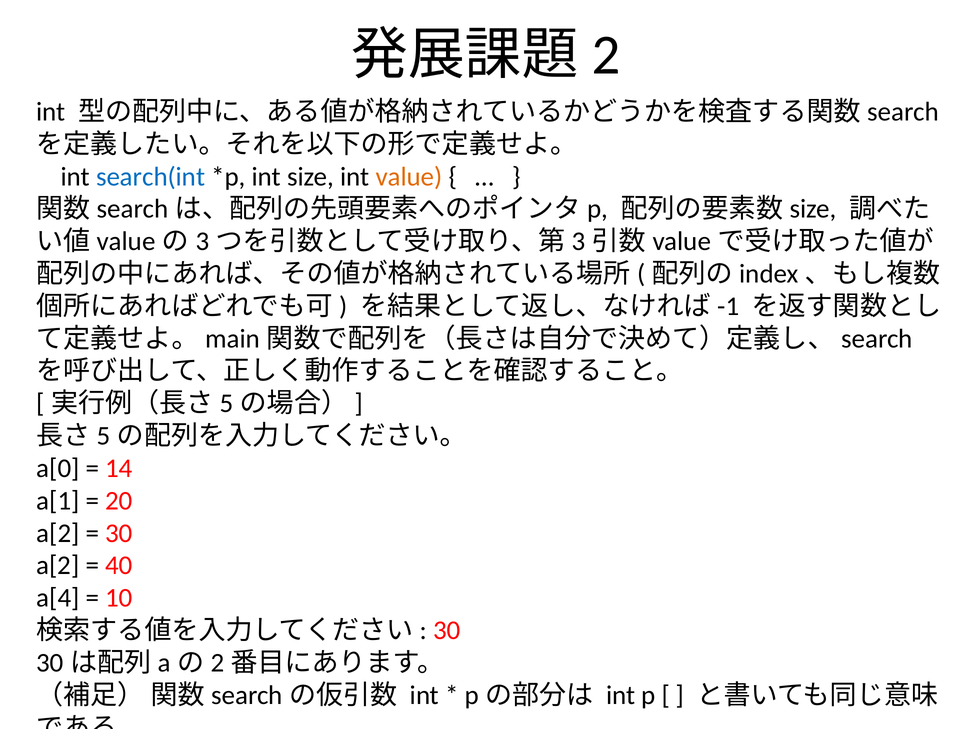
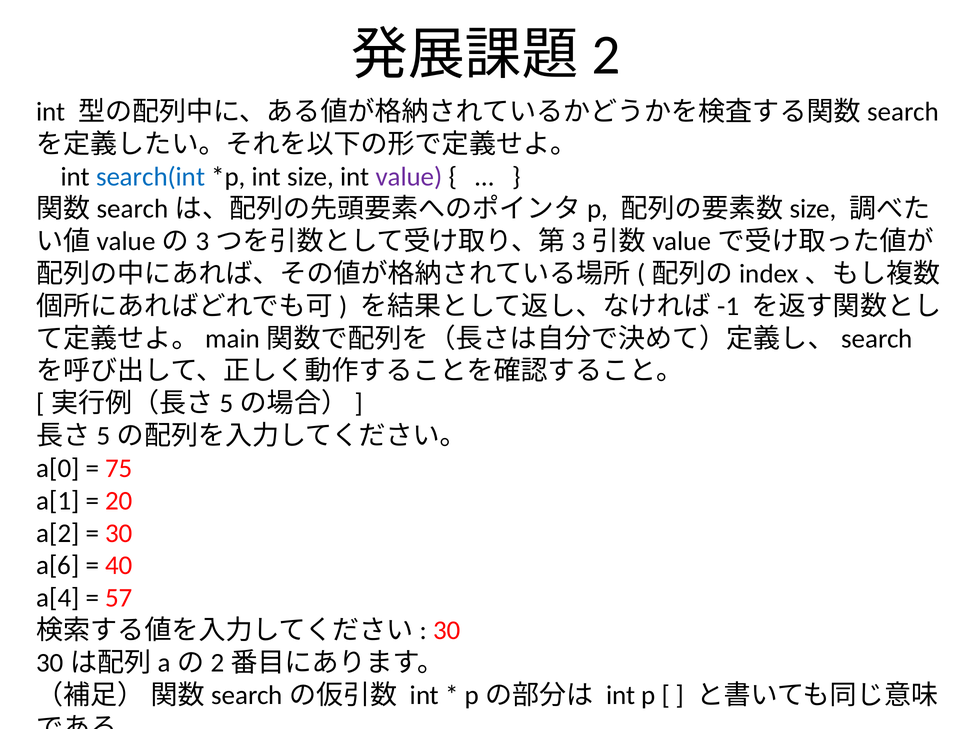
value colour: orange -> purple
14: 14 -> 75
a[2 at (58, 566): a[2 -> a[6
10: 10 -> 57
